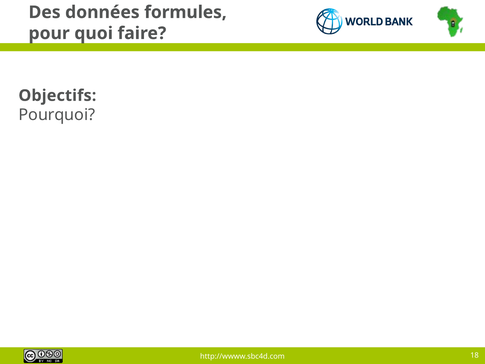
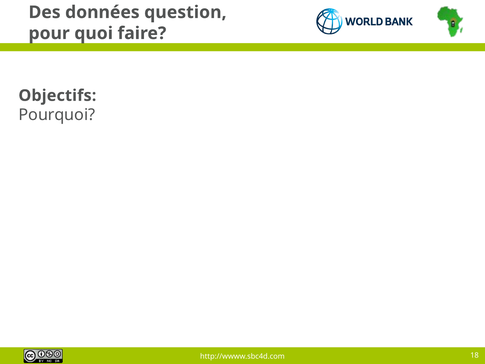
formules: formules -> question
